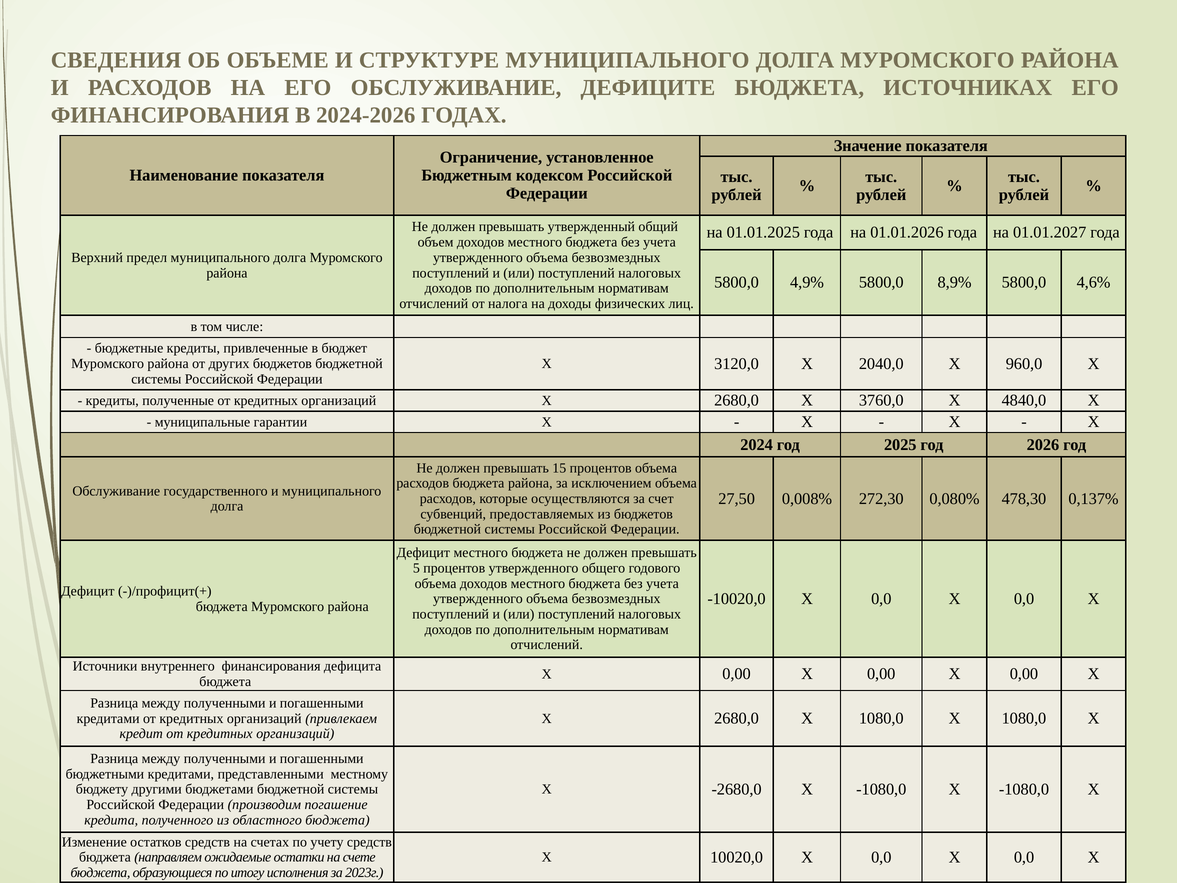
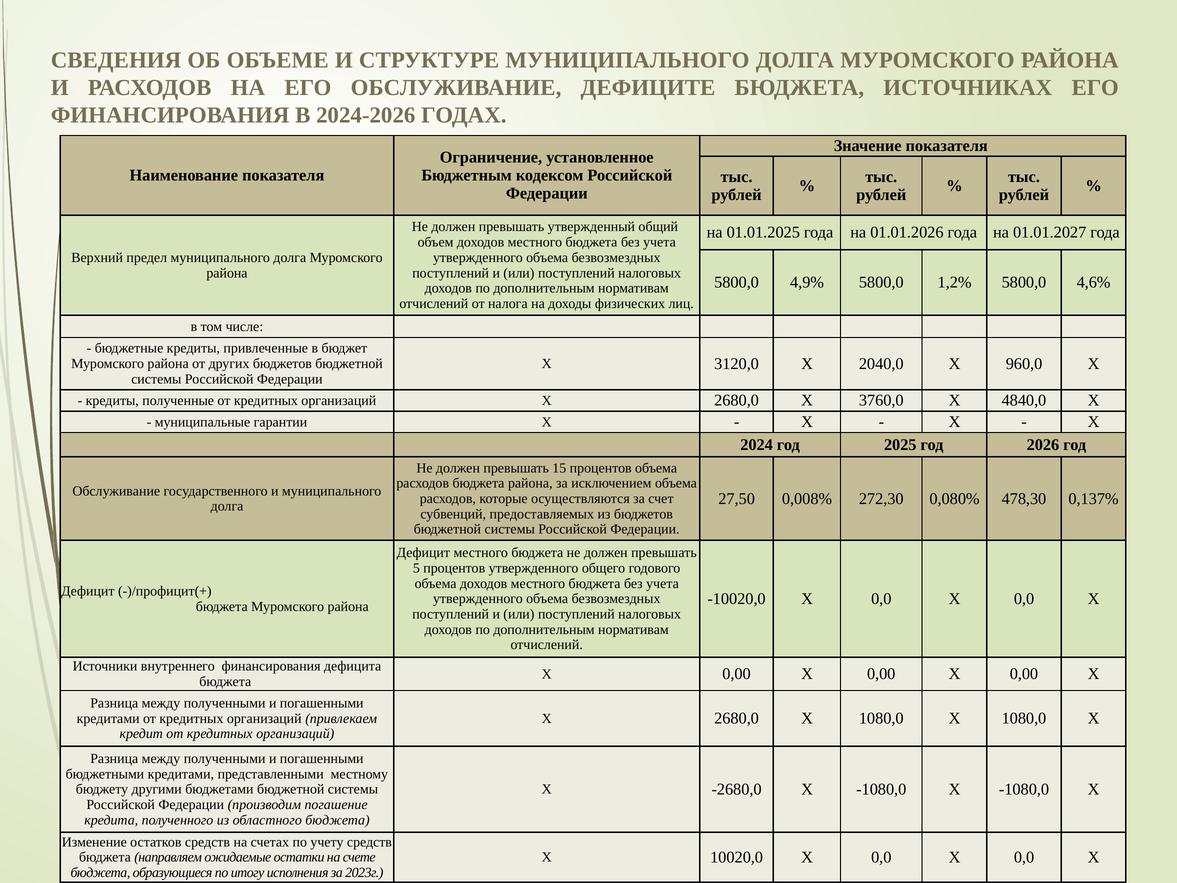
8,9%: 8,9% -> 1,2%
